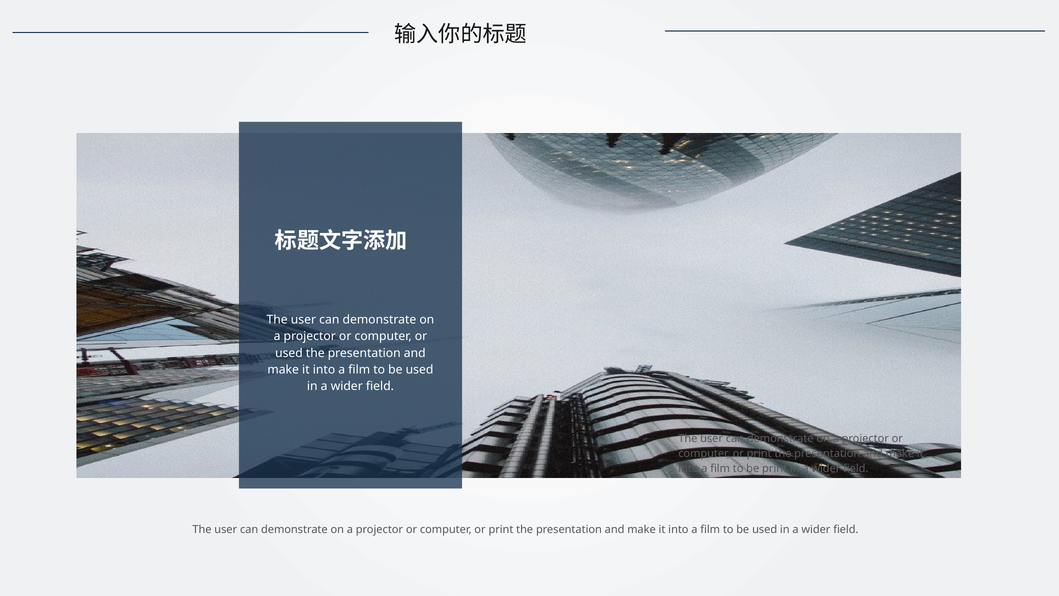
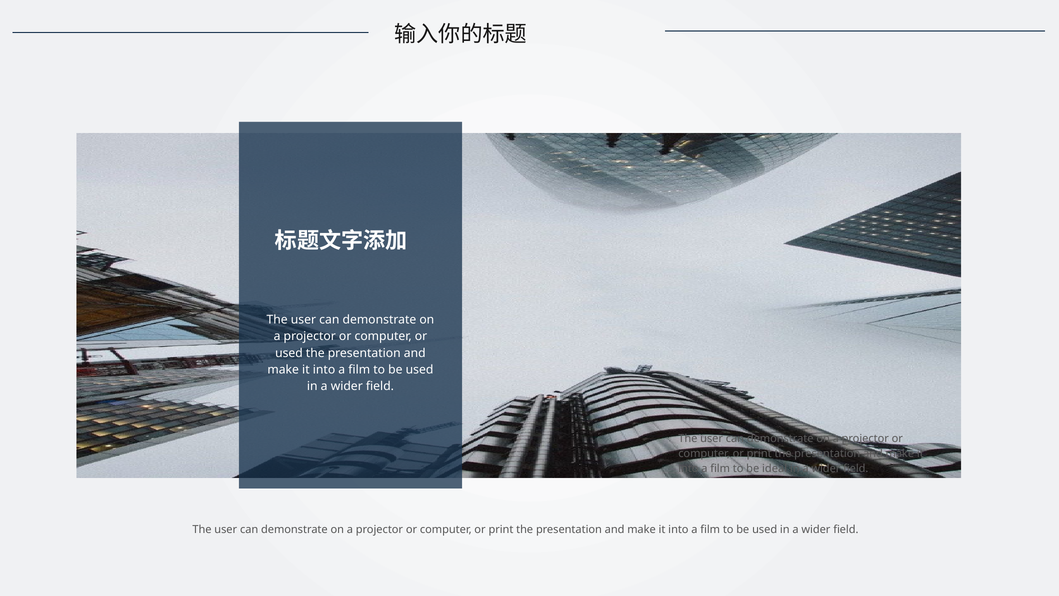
be print: print -> ideal
